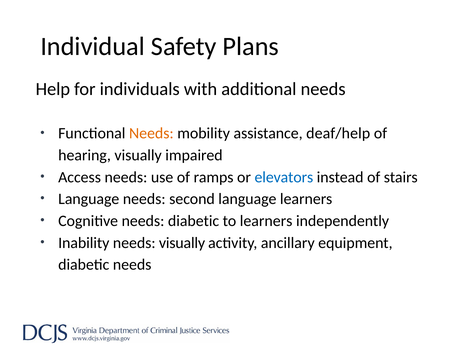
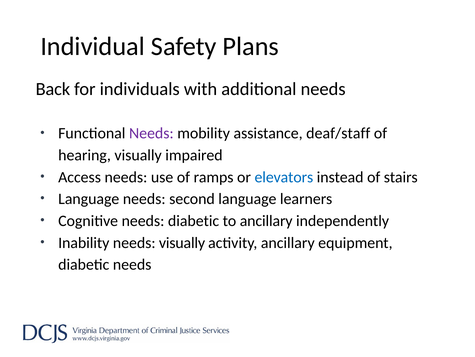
Help: Help -> Back
Needs at (151, 133) colour: orange -> purple
deaf/help: deaf/help -> deaf/staff
to learners: learners -> ancillary
